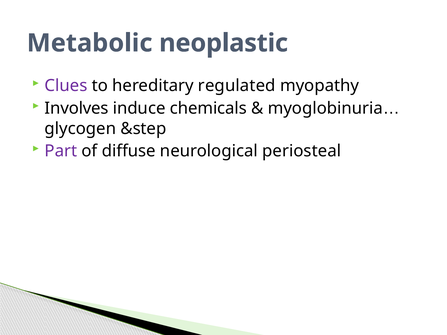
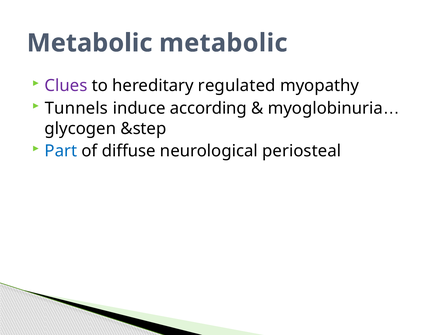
Metabolic neoplastic: neoplastic -> metabolic
Involves: Involves -> Tunnels
chemicals: chemicals -> according
Part colour: purple -> blue
